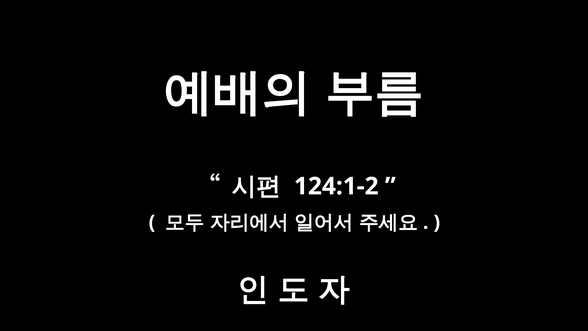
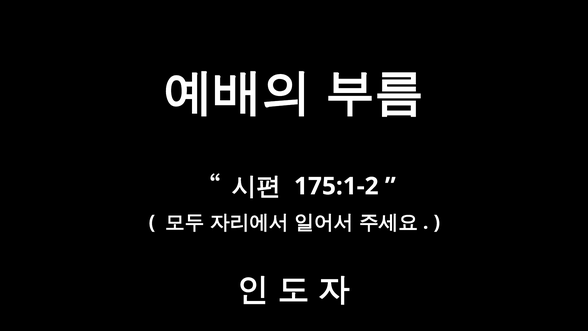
124:1-2: 124:1-2 -> 175:1-2
